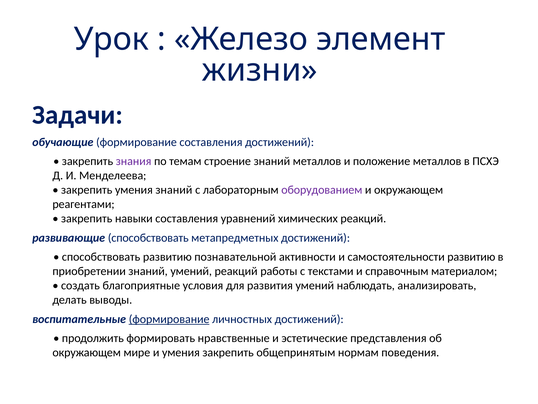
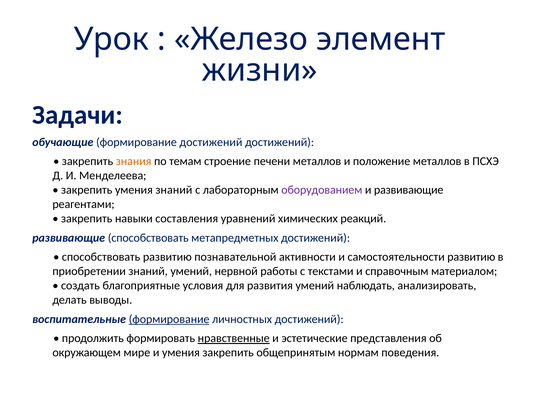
формирование составления: составления -> достижений
знания colour: purple -> orange
строение знаний: знаний -> печени
и окружающем: окружающем -> развивающие
умений реакций: реакций -> нервной
нравственные underline: none -> present
